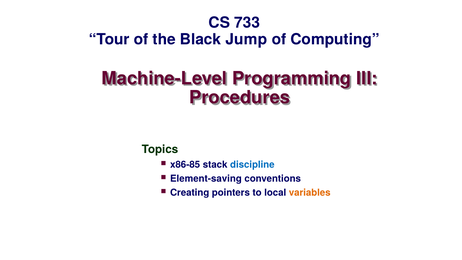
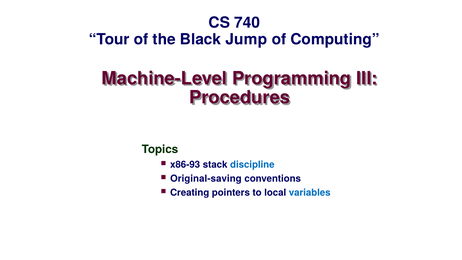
733: 733 -> 740
x86-85: x86-85 -> x86-93
Element-saving: Element-saving -> Original-saving
variables colour: orange -> blue
